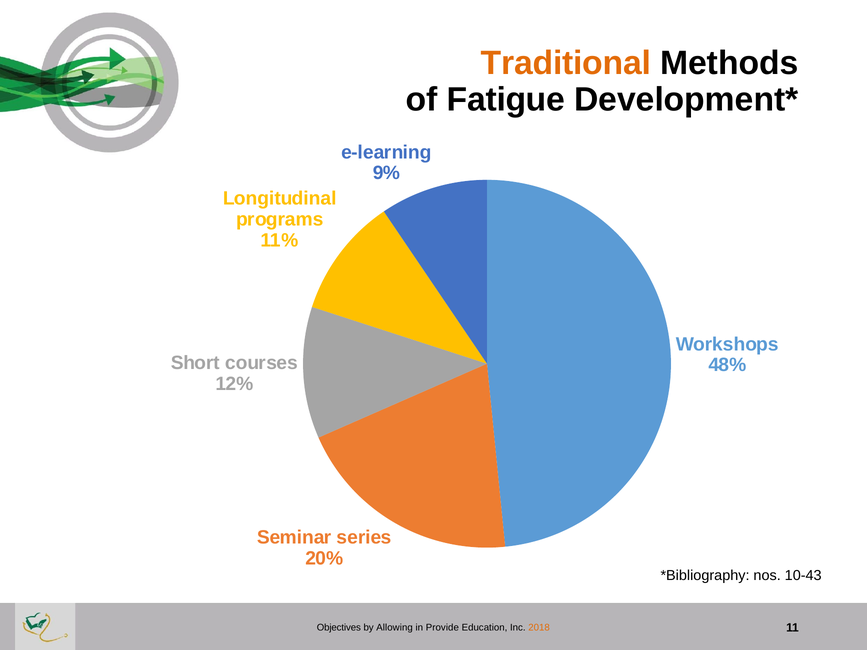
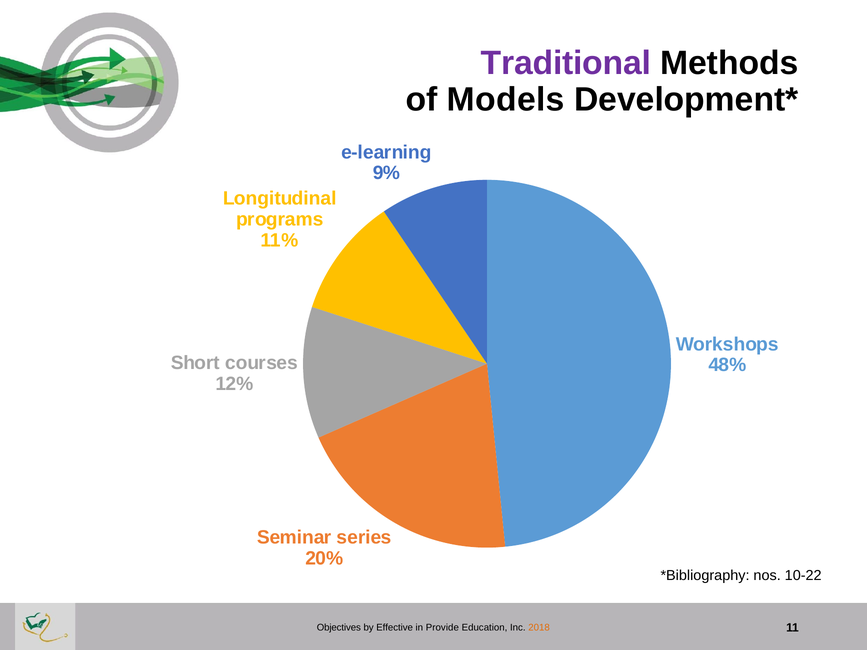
Traditional colour: orange -> purple
Fatigue: Fatigue -> Models
10-43: 10-43 -> 10-22
Allowing: Allowing -> Effective
